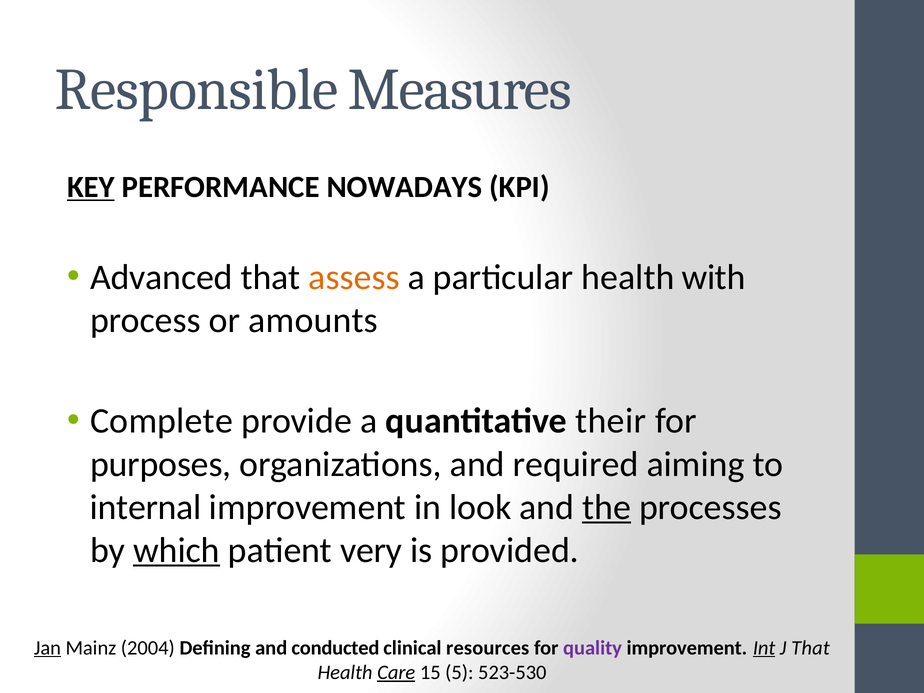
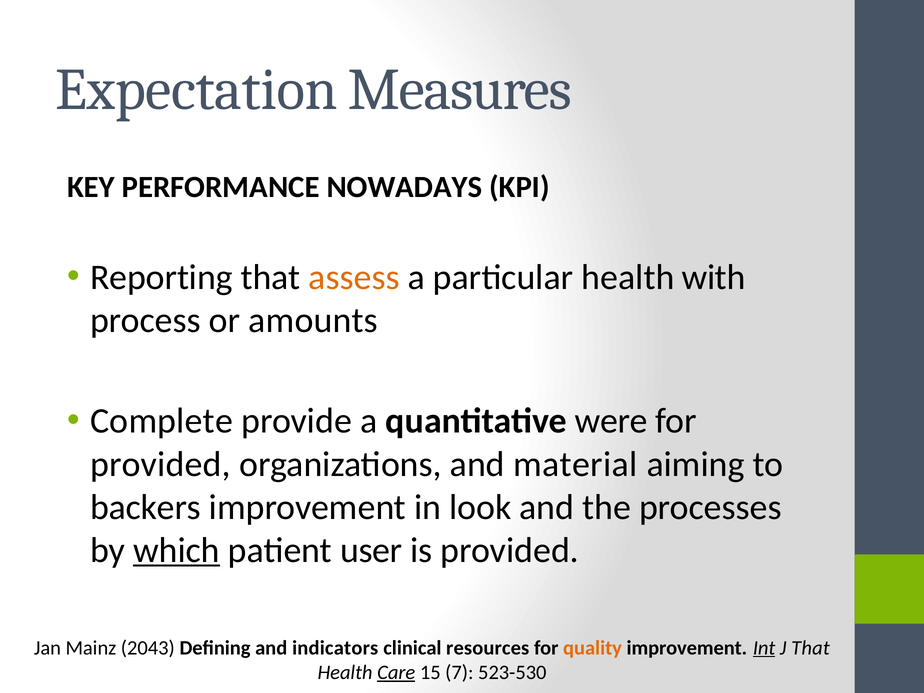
Responsible: Responsible -> Expectation
KEY underline: present -> none
Advanced: Advanced -> Reporting
their: their -> were
purposes at (161, 464): purposes -> provided
required: required -> material
internal: internal -> backers
the underline: present -> none
very: very -> user
Jan underline: present -> none
2004: 2004 -> 2043
conducted: conducted -> indicators
quality colour: purple -> orange
5: 5 -> 7
